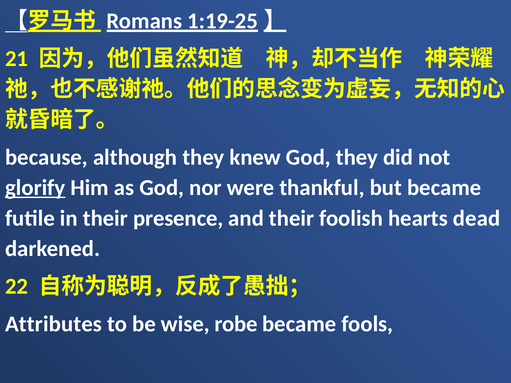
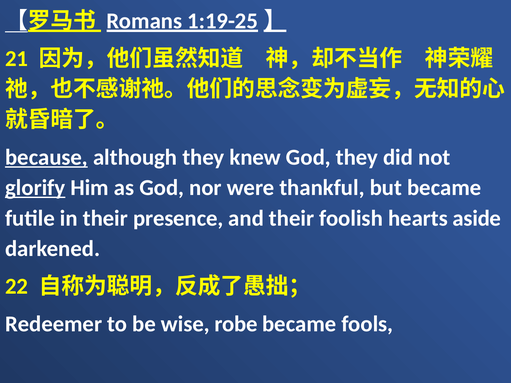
because underline: none -> present
dead: dead -> aside
Attributes: Attributes -> Redeemer
